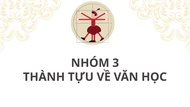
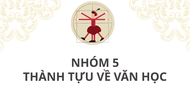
3: 3 -> 5
